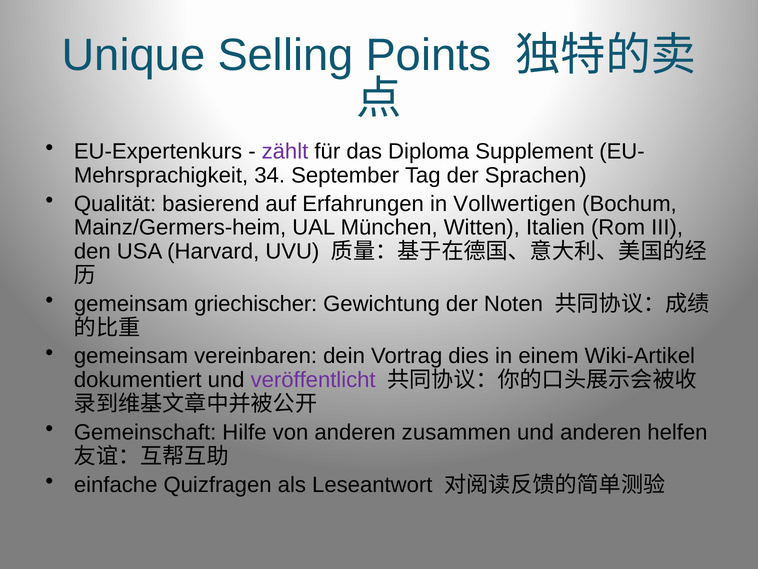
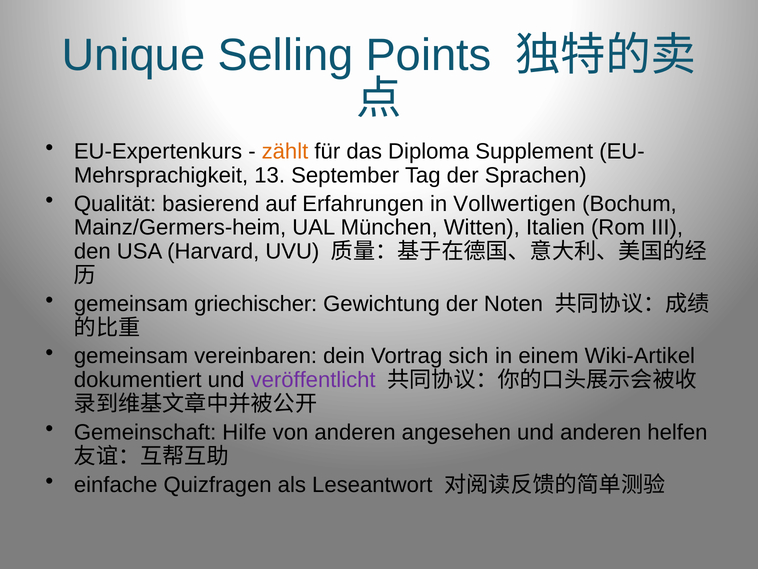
zählt colour: purple -> orange
34: 34 -> 13
dies: dies -> sich
zusammen: zusammen -> angesehen
